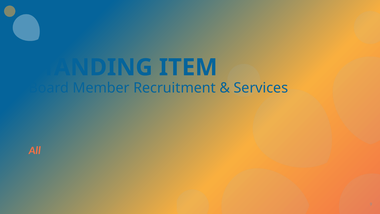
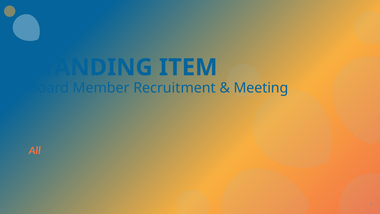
Services: Services -> Meeting
